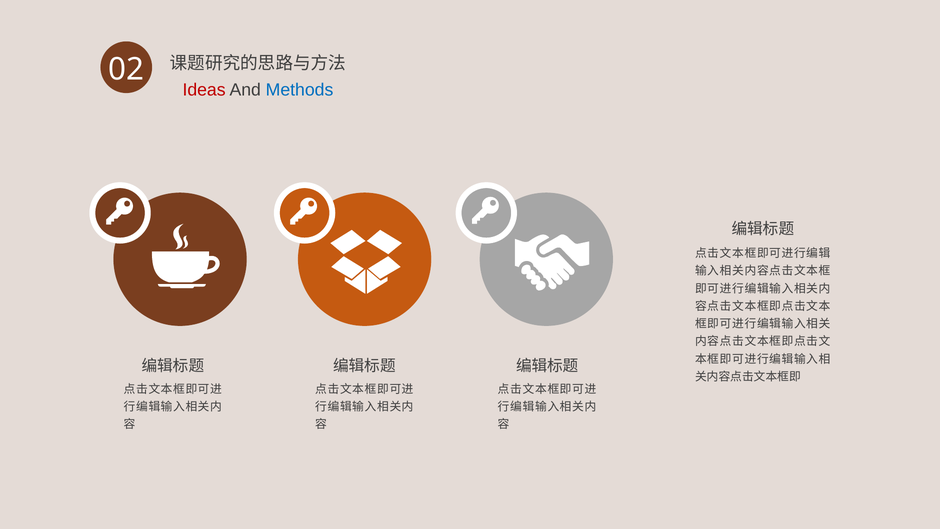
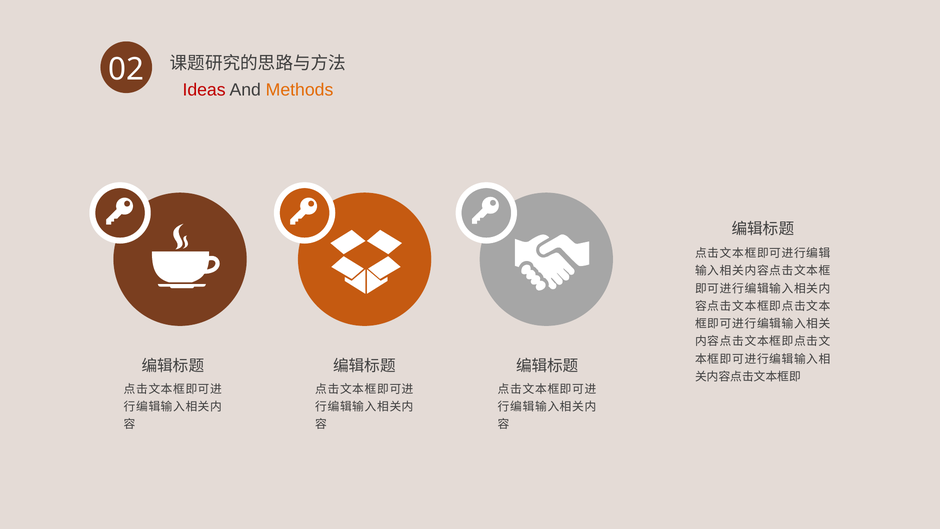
Methods colour: blue -> orange
